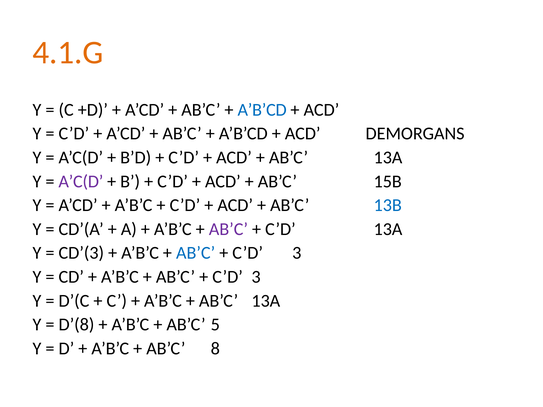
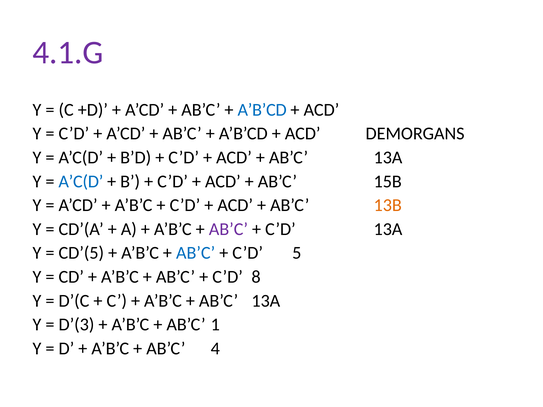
4.1.G colour: orange -> purple
A’C(D at (81, 182) colour: purple -> blue
13B colour: blue -> orange
CD’(3: CD’(3 -> CD’(5
3 at (297, 253): 3 -> 5
3 at (256, 277): 3 -> 8
D’(8: D’(8 -> D’(3
5: 5 -> 1
8: 8 -> 4
